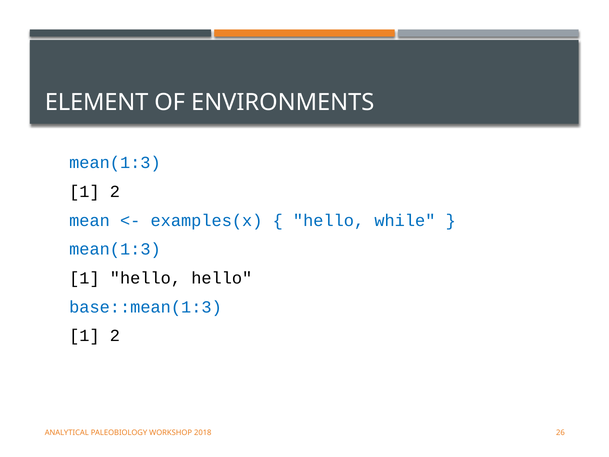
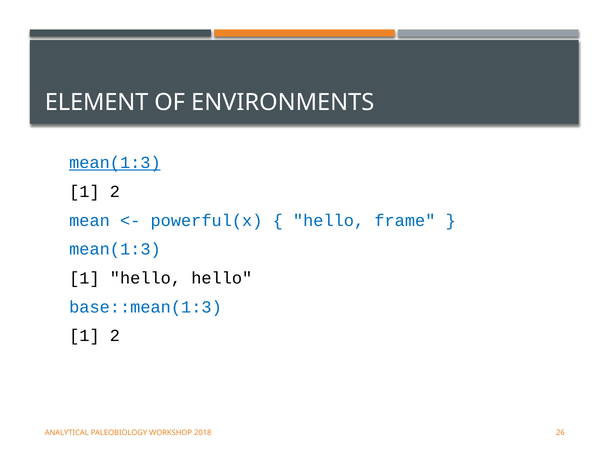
mean(1:3 at (115, 163) underline: none -> present
examples(x: examples(x -> powerful(x
while: while -> frame
